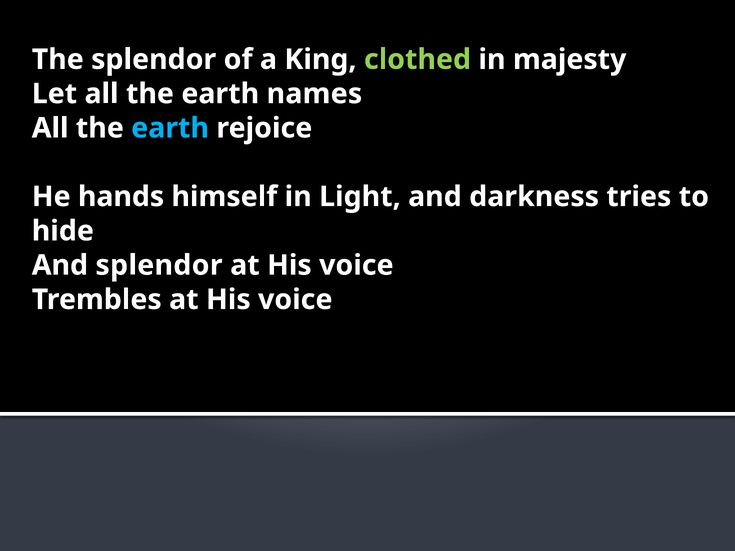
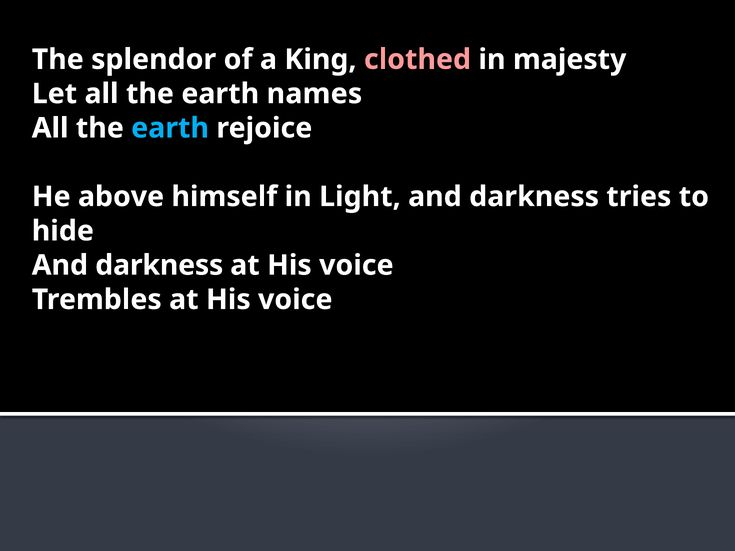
clothed colour: light green -> pink
hands: hands -> above
splendor at (159, 265): splendor -> darkness
